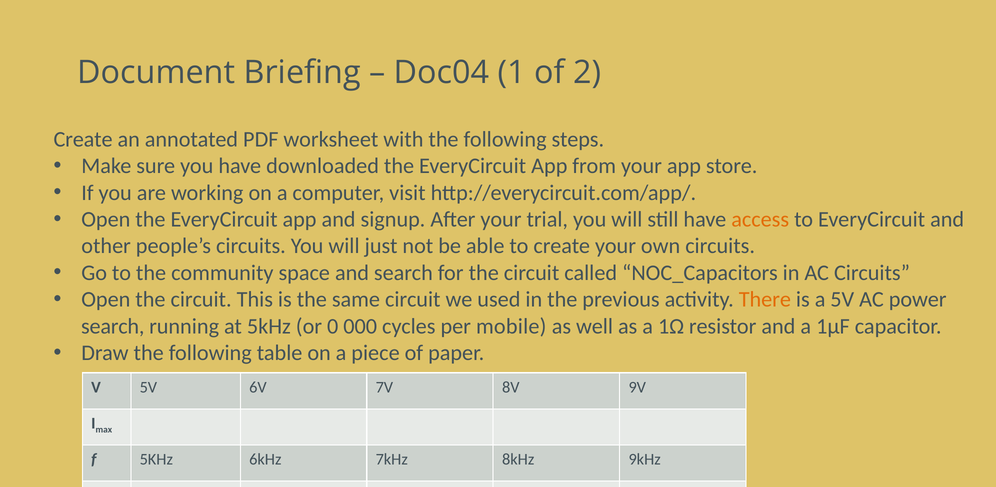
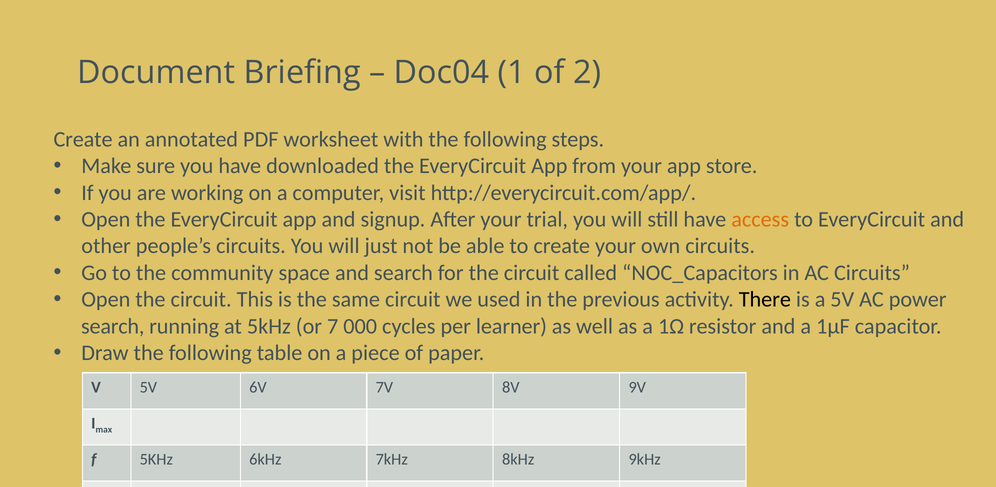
There colour: orange -> black
0: 0 -> 7
mobile: mobile -> learner
